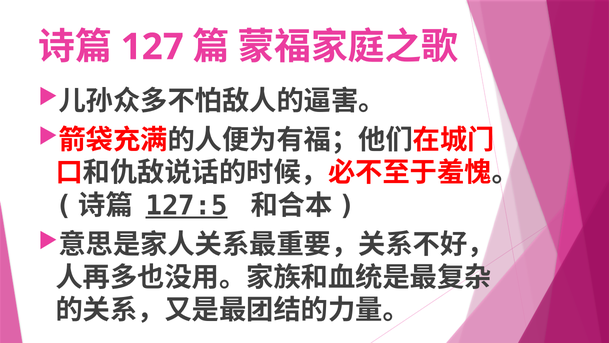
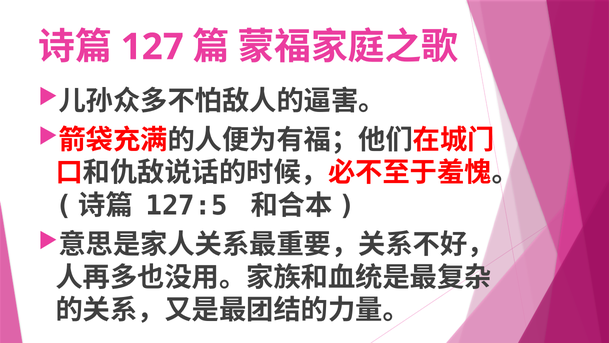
127:5 underline: present -> none
